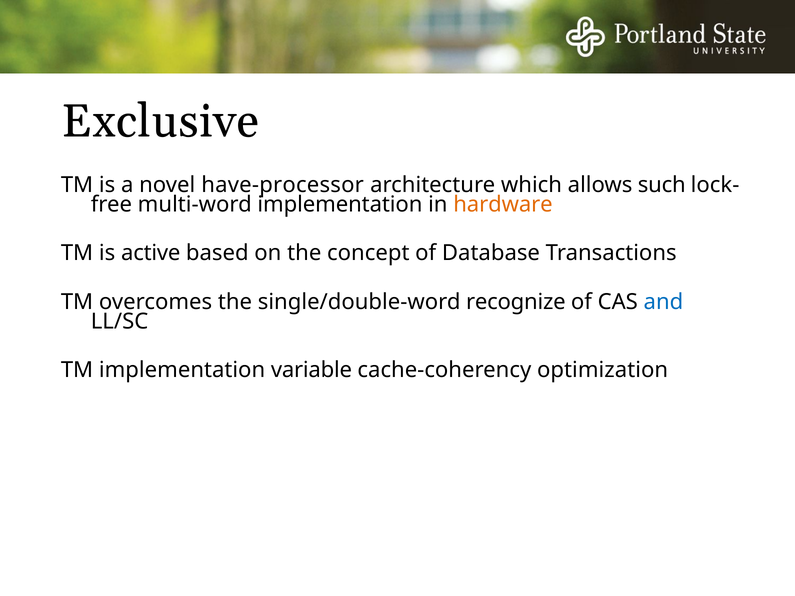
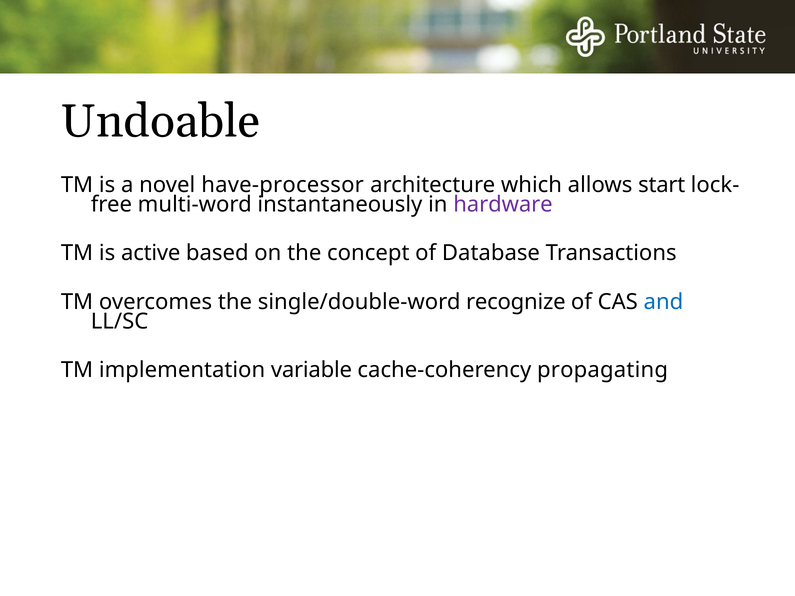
Exclusive: Exclusive -> Undoable
such: such -> start
multi-word implementation: implementation -> instantaneously
hardware colour: orange -> purple
optimization: optimization -> propagating
